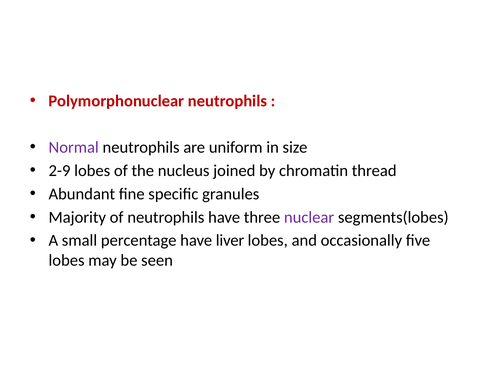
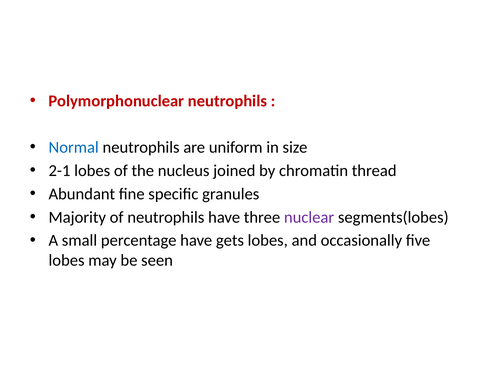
Normal colour: purple -> blue
2-9: 2-9 -> 2-1
liver: liver -> gets
